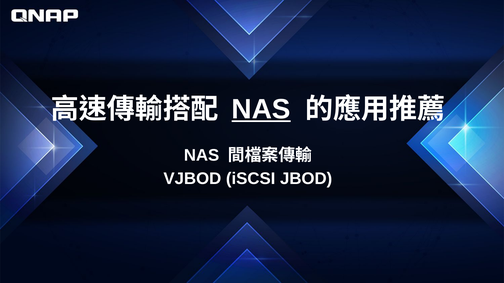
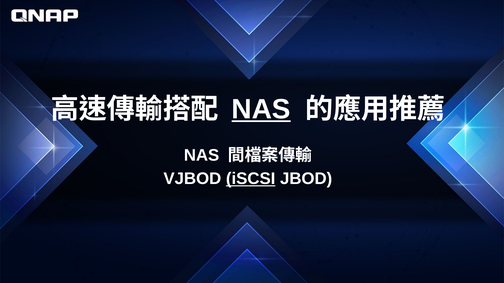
iSCSI underline: none -> present
